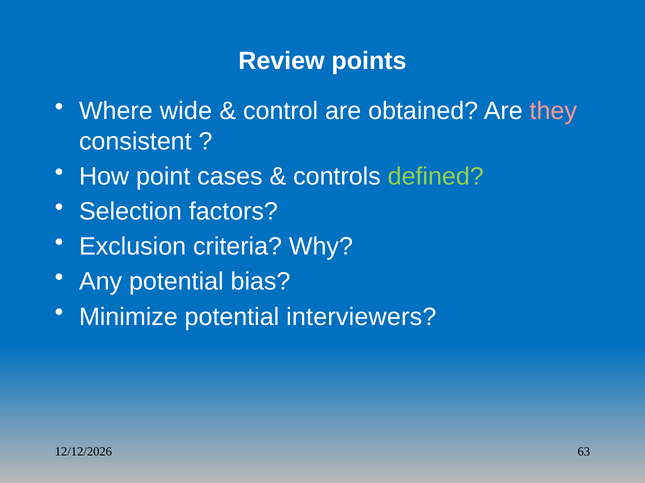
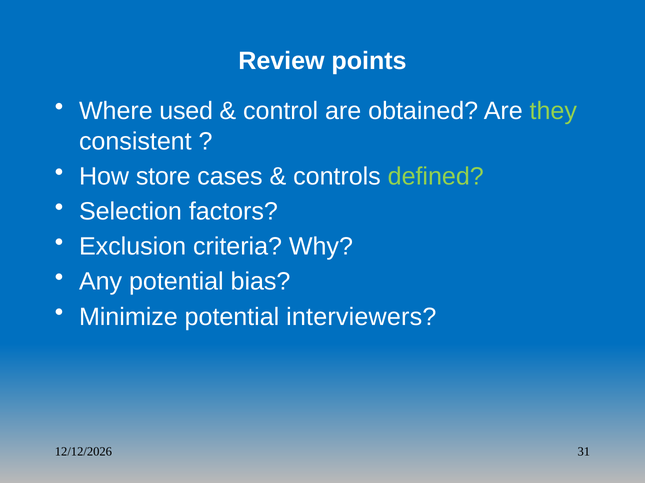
wide: wide -> used
they colour: pink -> light green
point: point -> store
63: 63 -> 31
